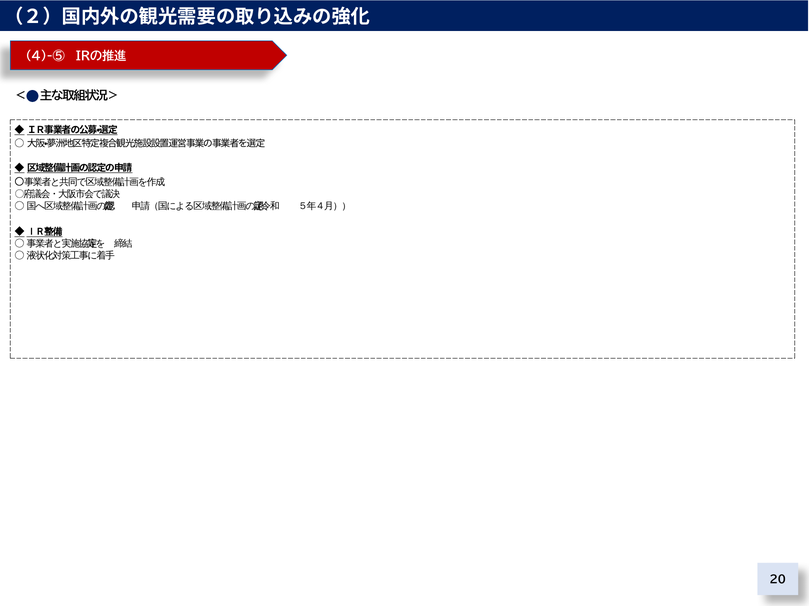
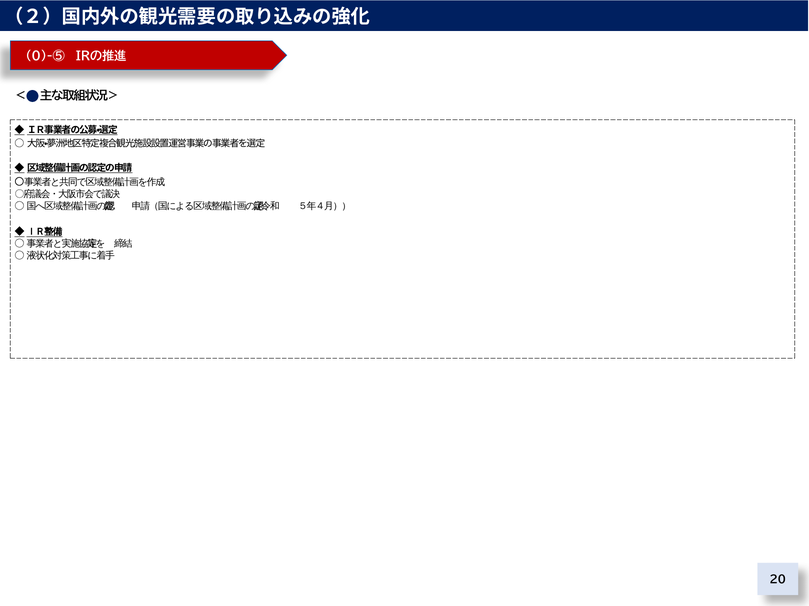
4)-⑤: 4)-⑤ -> 0)-⑤
